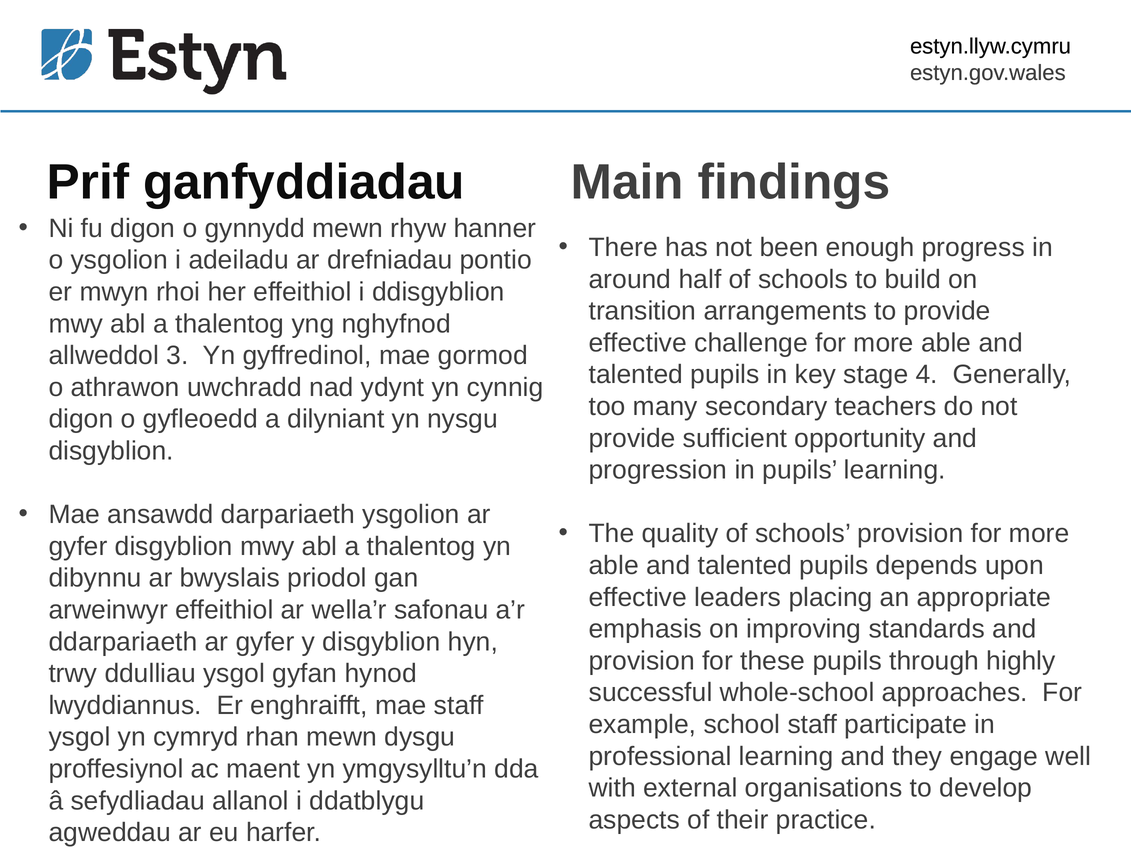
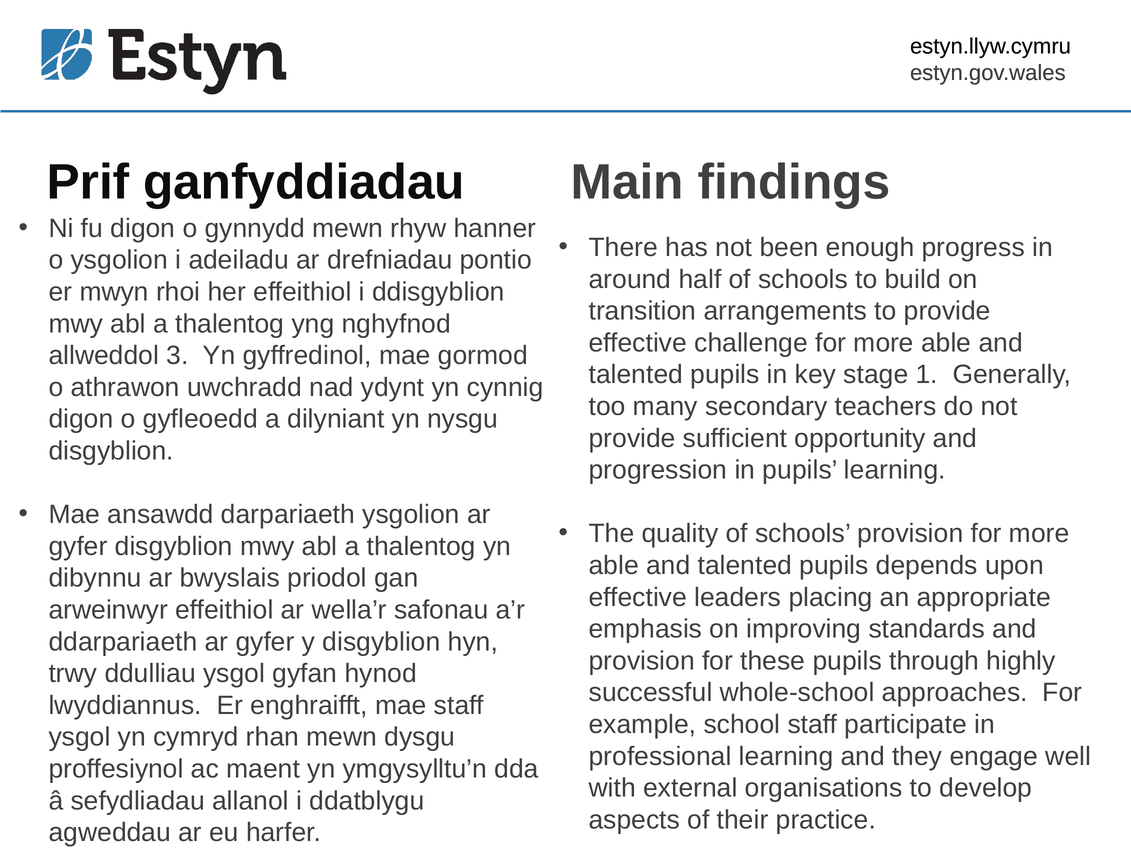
4: 4 -> 1
